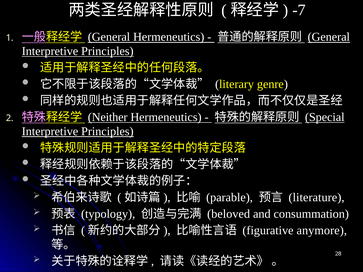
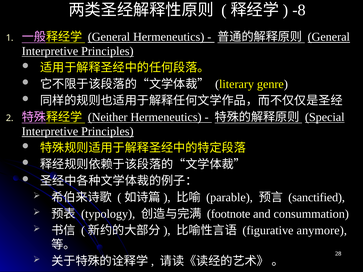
-7: -7 -> -8
literature: literature -> sanctified
beloved: beloved -> footnote
